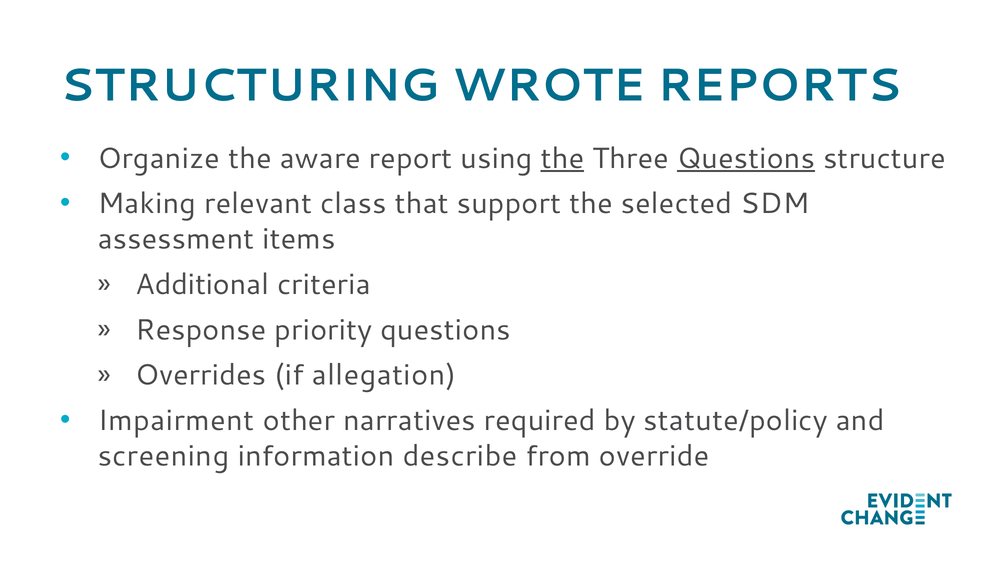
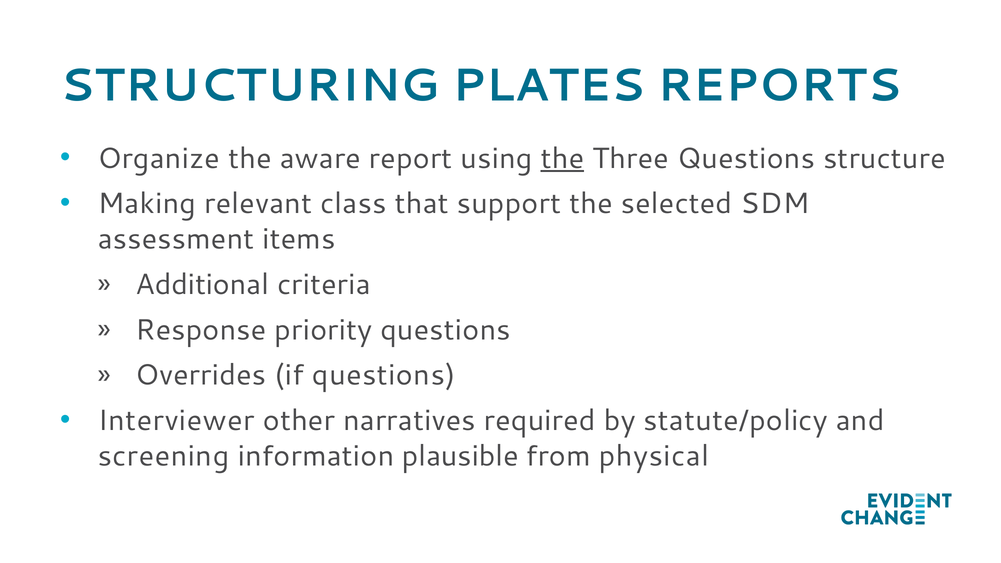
WROTE: WROTE -> PLATES
Questions at (746, 158) underline: present -> none
if allegation: allegation -> questions
Impairment: Impairment -> Interviewer
describe: describe -> plausible
override: override -> physical
